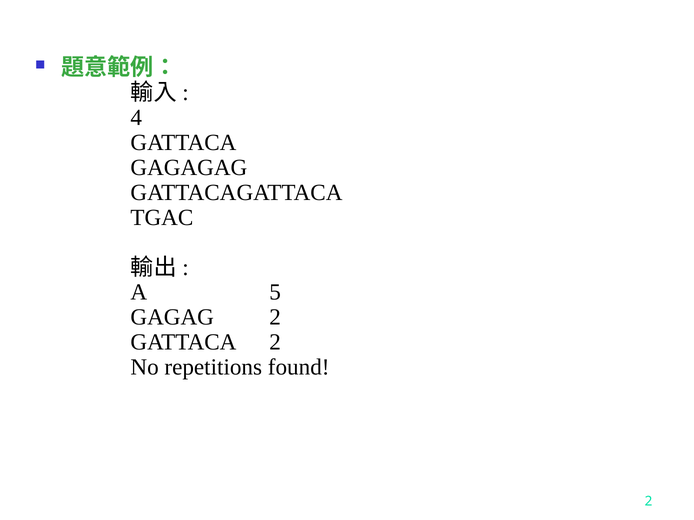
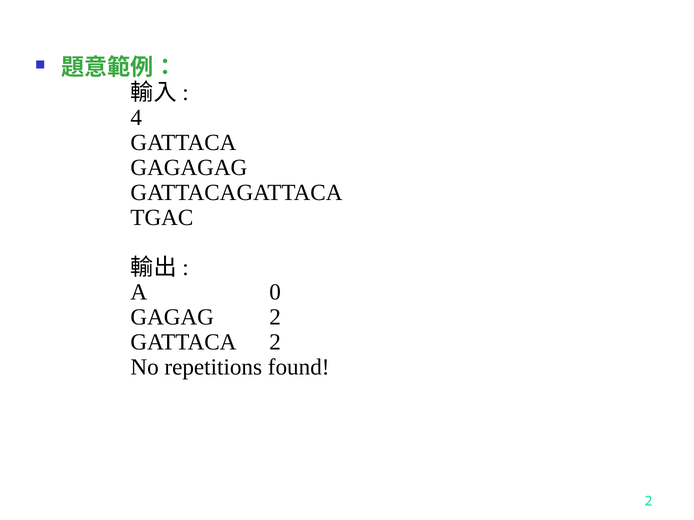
5: 5 -> 0
